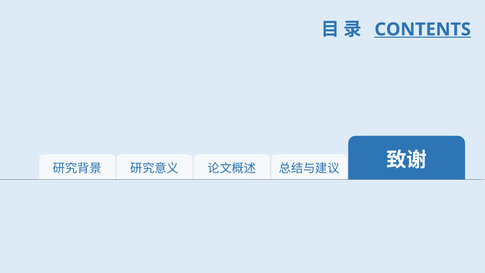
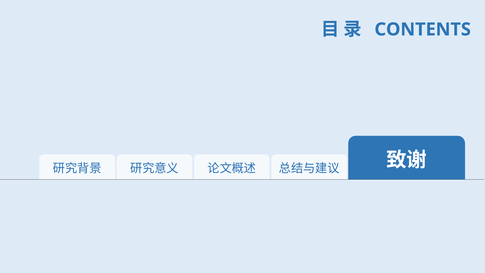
CONTENTS underline: present -> none
